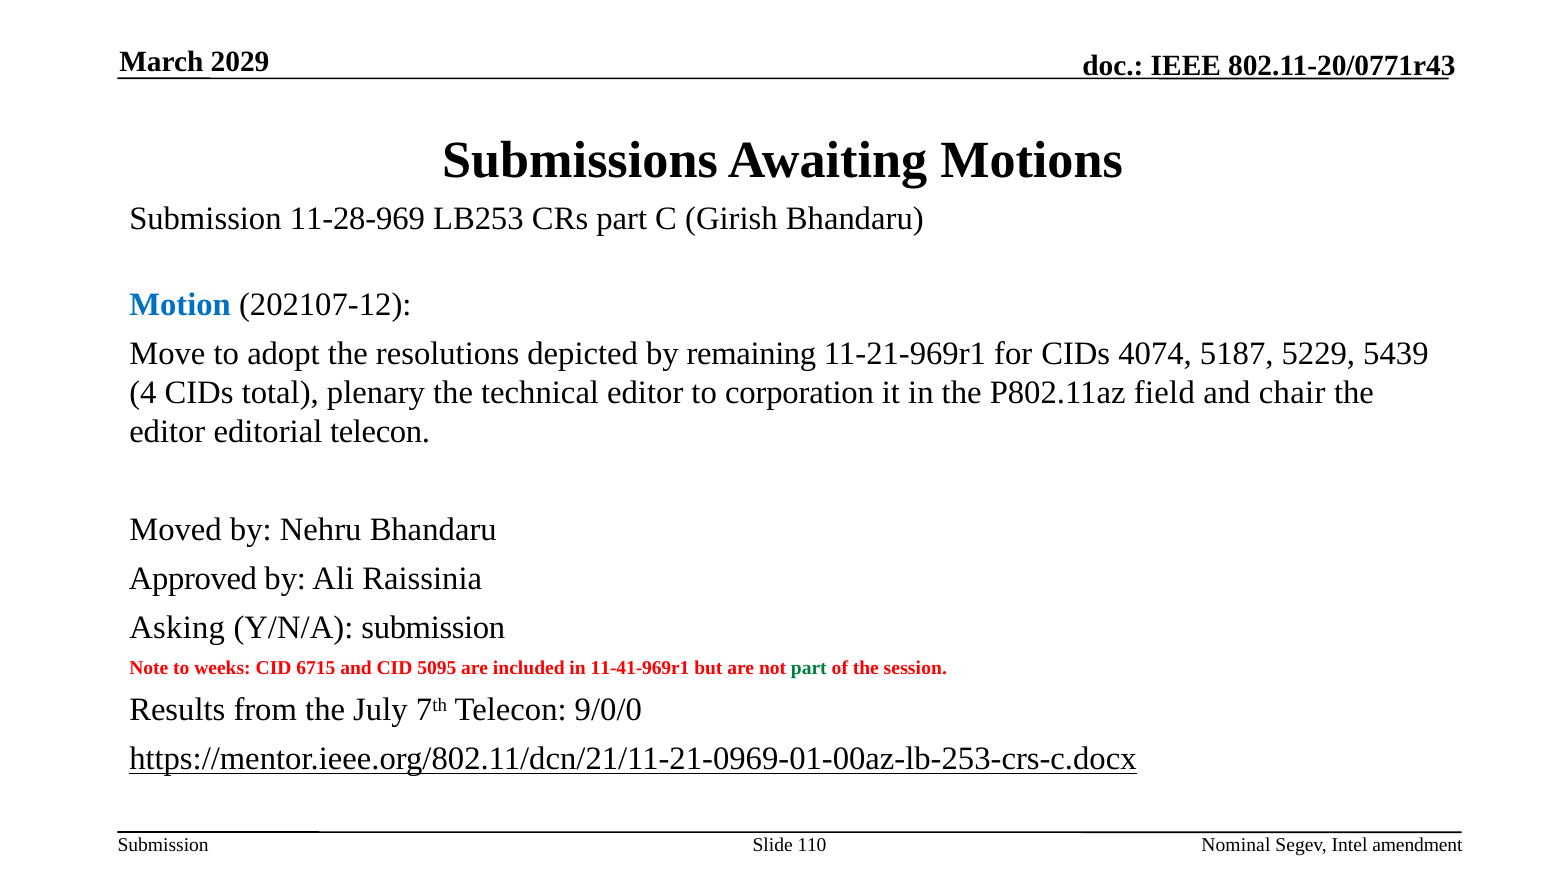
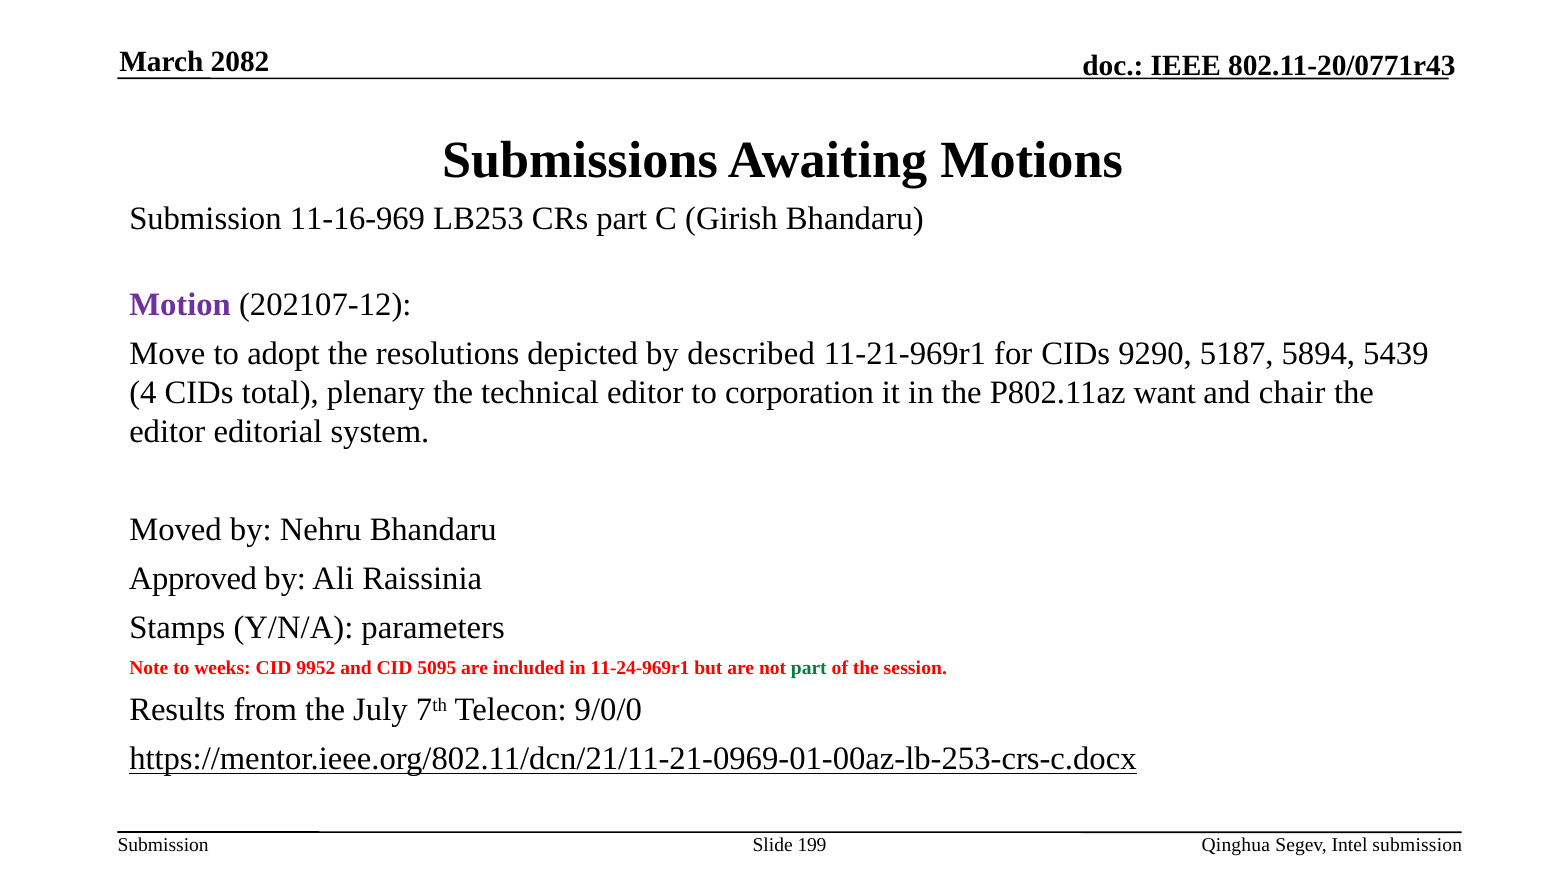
2029: 2029 -> 2082
11-28-969: 11-28-969 -> 11-16-969
Motion colour: blue -> purple
remaining: remaining -> described
4074: 4074 -> 9290
5229: 5229 -> 5894
field: field -> want
editorial telecon: telecon -> system
Asking: Asking -> Stamps
Y/N/A submission: submission -> parameters
6715: 6715 -> 9952
11-41-969r1: 11-41-969r1 -> 11-24-969r1
110: 110 -> 199
Nominal: Nominal -> Qinghua
Intel amendment: amendment -> submission
